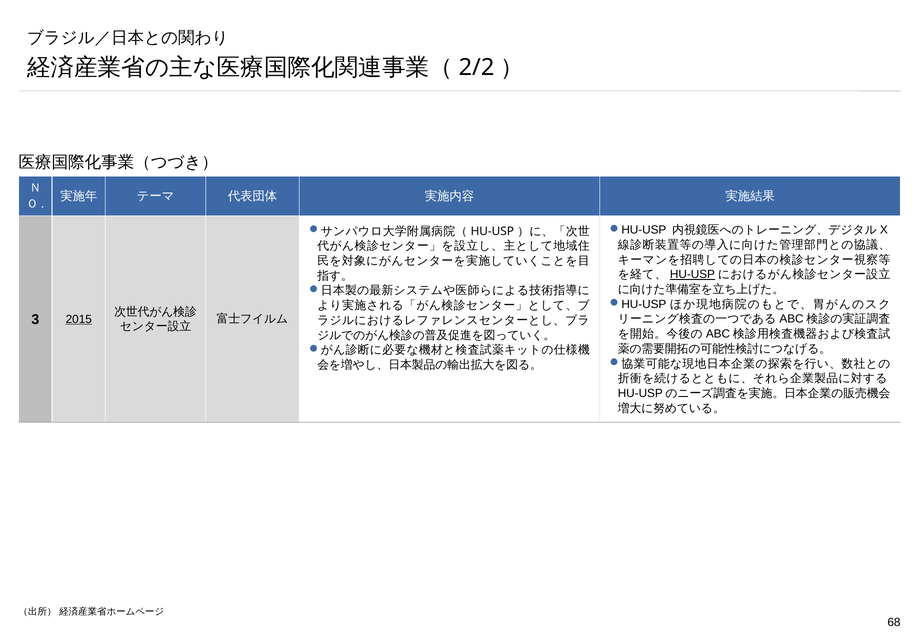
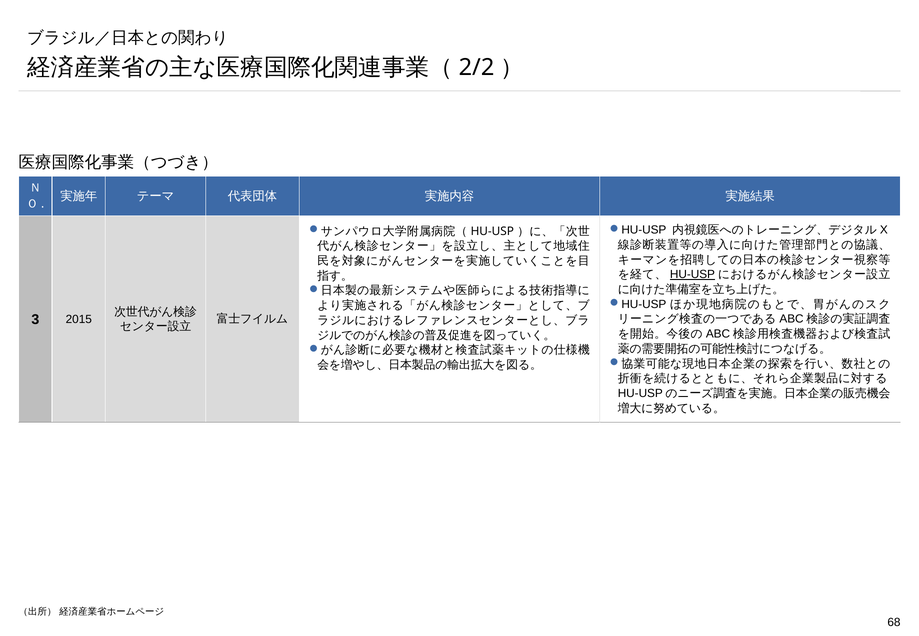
2015 underline: present -> none
